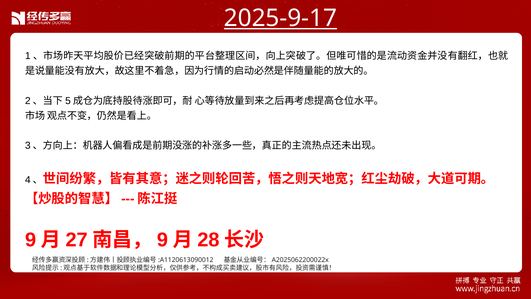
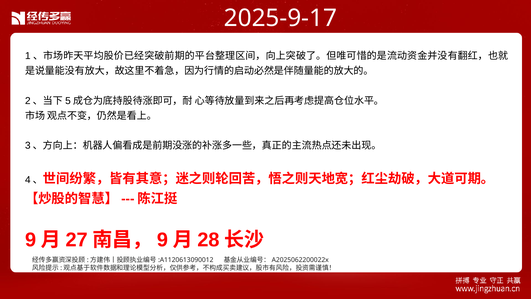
2025-9-17 underline: present -> none
